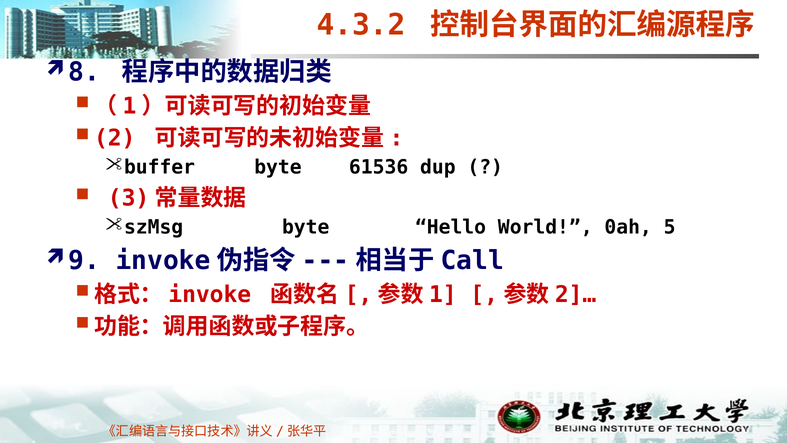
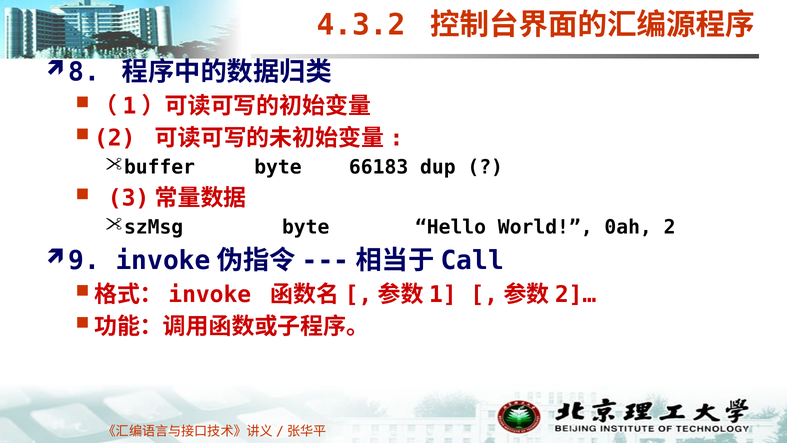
61536: 61536 -> 66183
5: 5 -> 2
